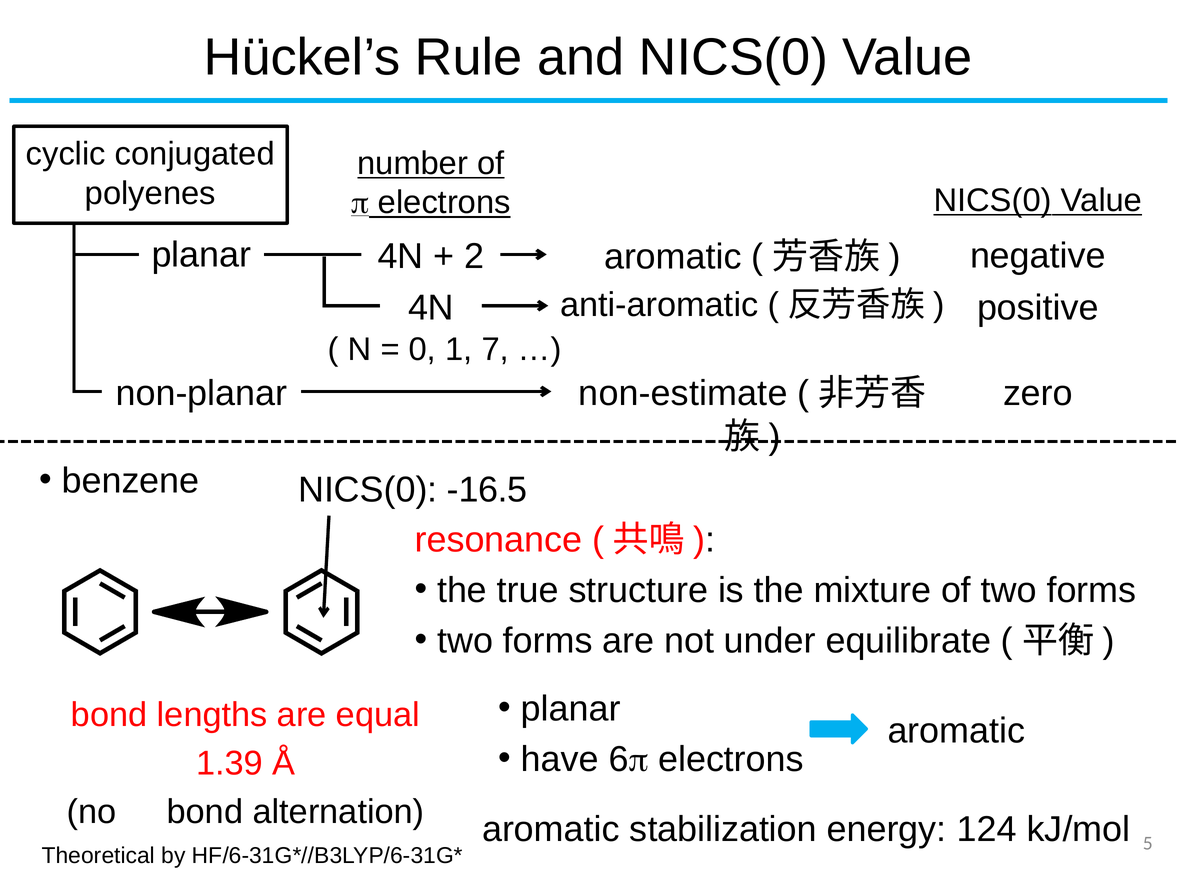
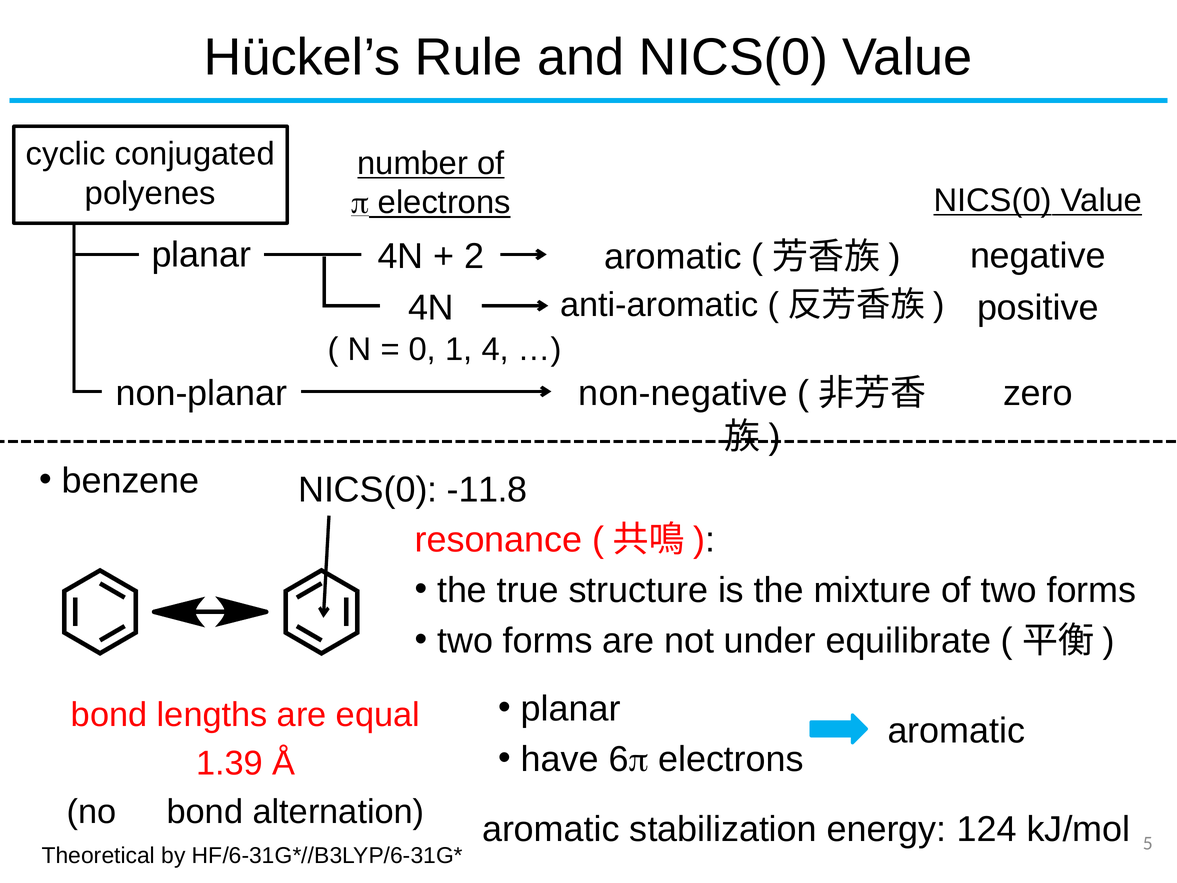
7: 7 -> 4
non-estimate: non-estimate -> non-negative
-16.5: -16.5 -> -11.8
